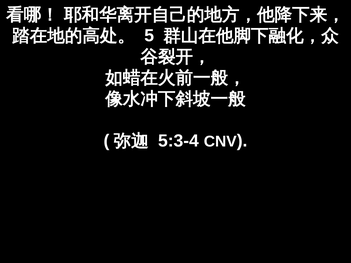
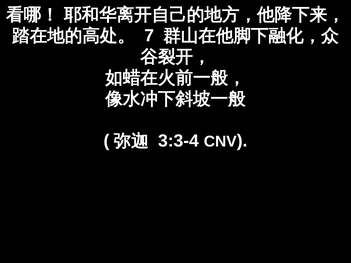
5: 5 -> 7
5:3-4: 5:3-4 -> 3:3-4
